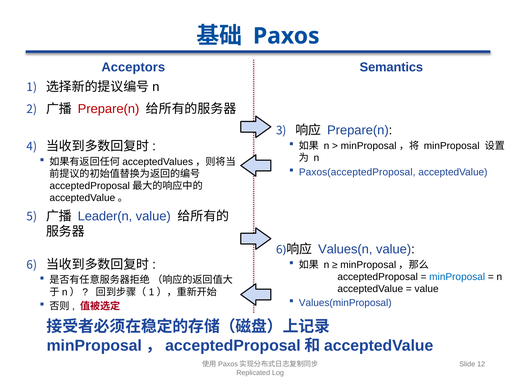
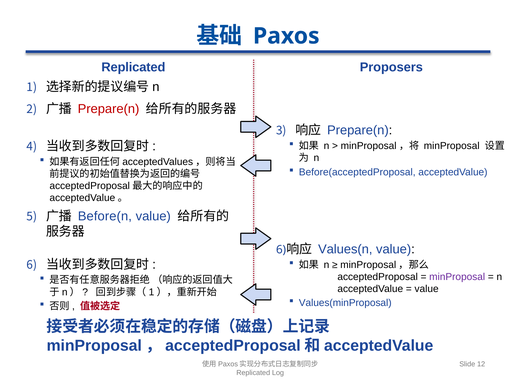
Acceptors at (133, 67): Acceptors -> Replicated
Semantics: Semantics -> Proposers
Paxos(acceptedProposal: Paxos(acceptedProposal -> Before(acceptedProposal
Leader(n: Leader(n -> Before(n
minProposal at (457, 277) colour: blue -> purple
